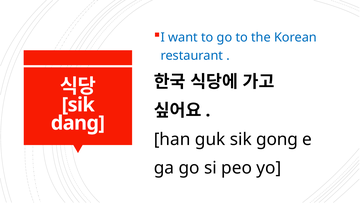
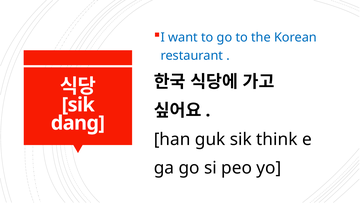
gong: gong -> think
